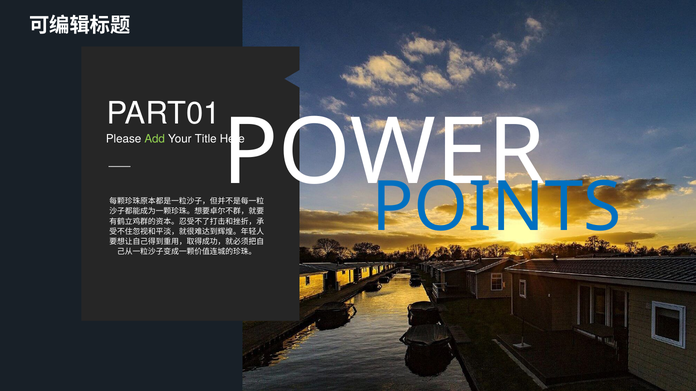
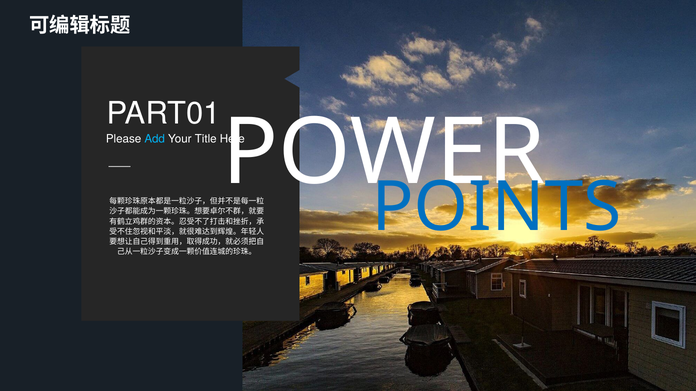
Add colour: light green -> light blue
